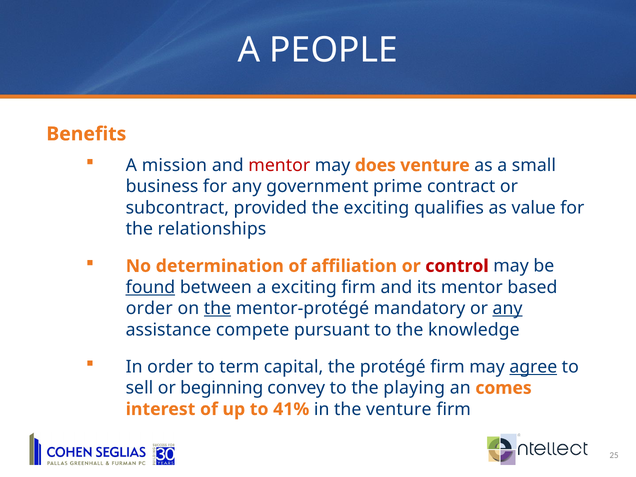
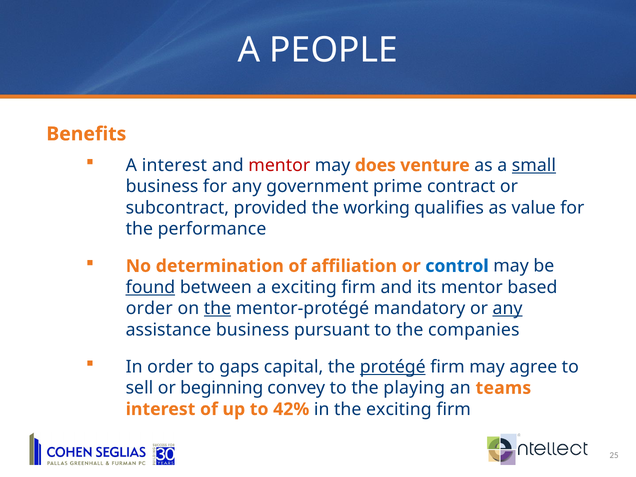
A mission: mission -> interest
small underline: none -> present
the exciting: exciting -> working
relationships: relationships -> performance
control colour: red -> blue
assistance compete: compete -> business
knowledge: knowledge -> companies
term: term -> gaps
protégé underline: none -> present
agree underline: present -> none
comes: comes -> teams
41%: 41% -> 42%
the venture: venture -> exciting
